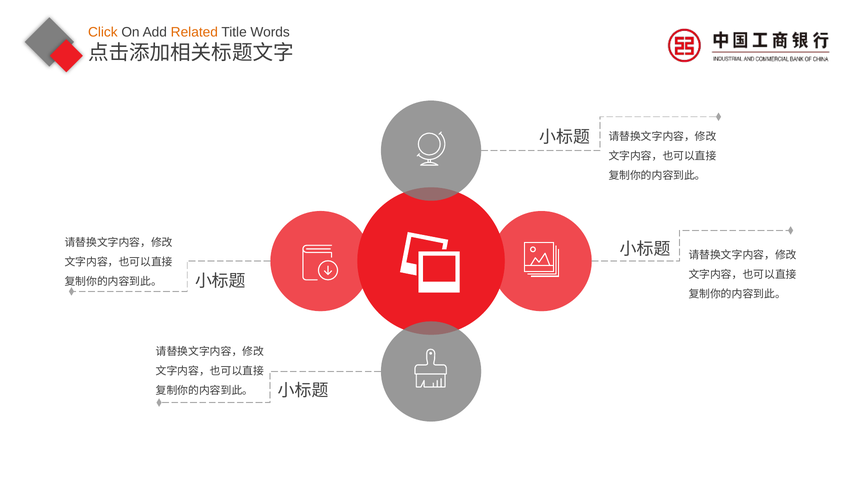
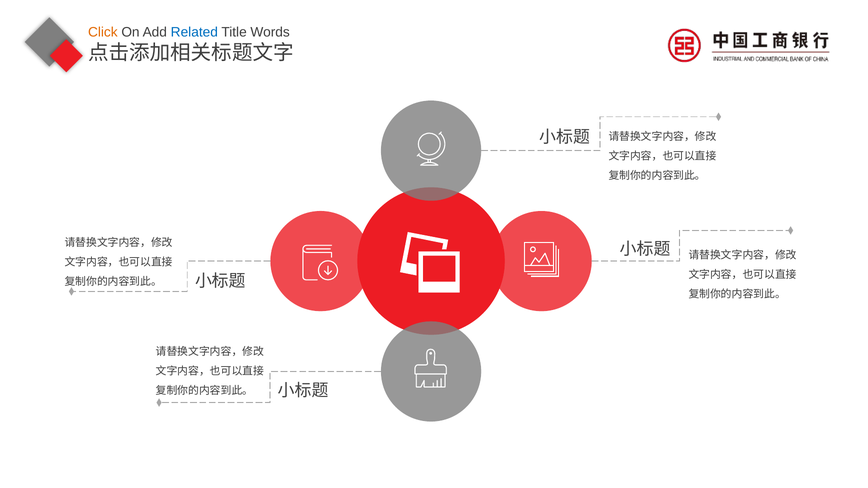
Related colour: orange -> blue
